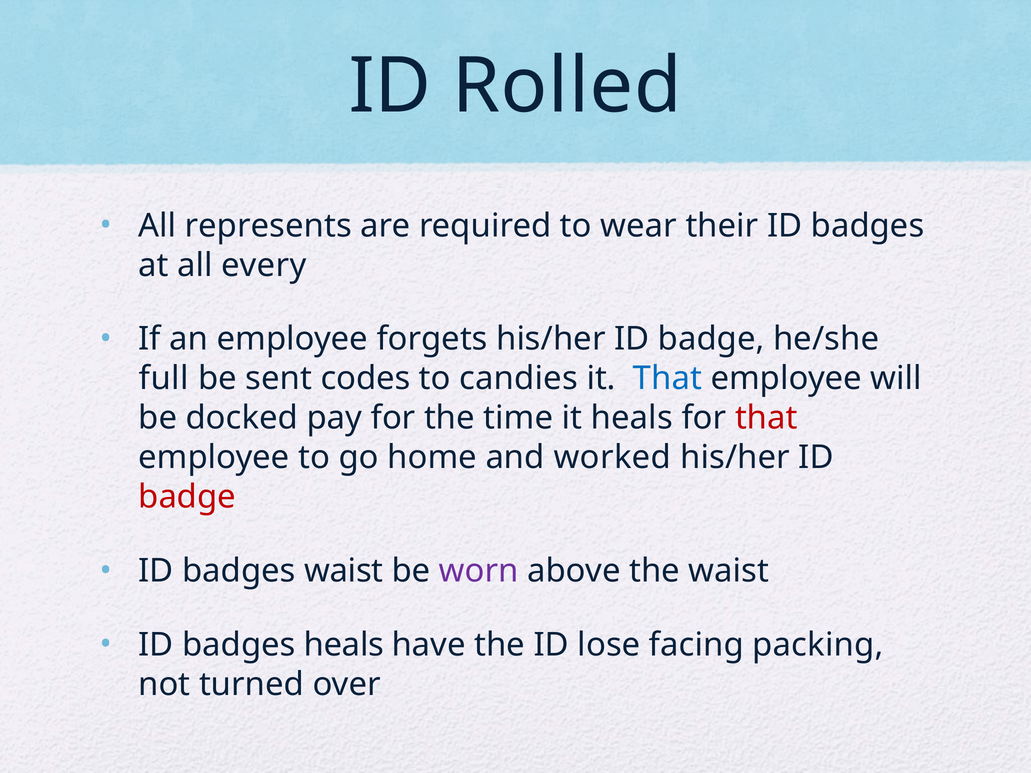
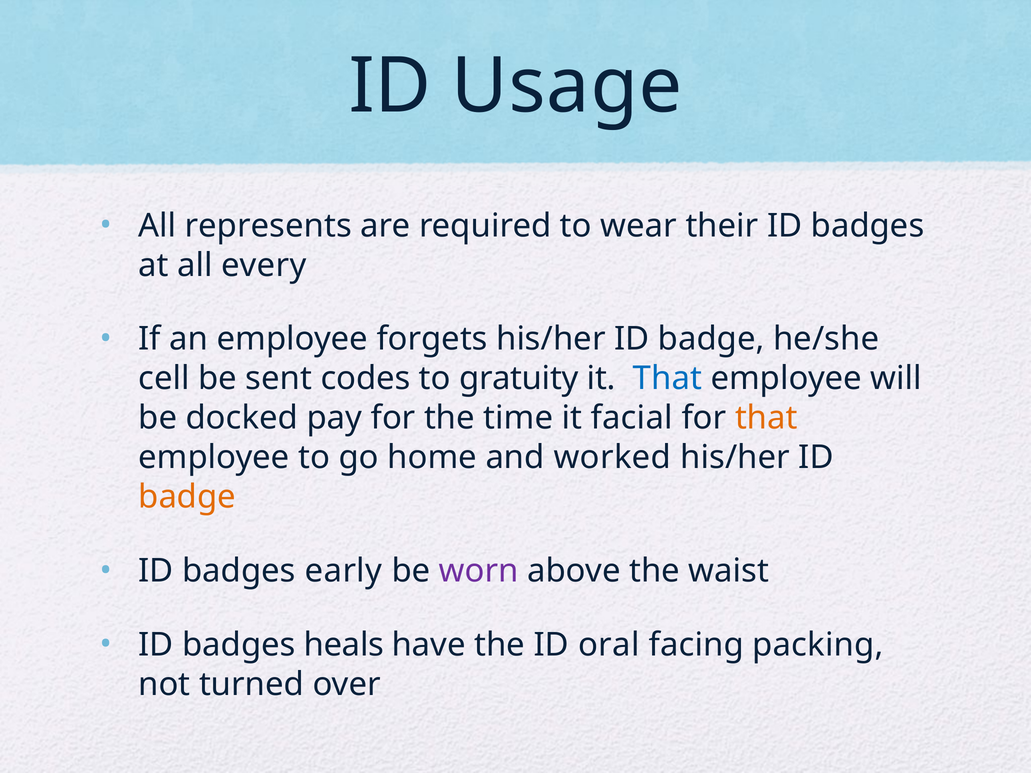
Rolled: Rolled -> Usage
full: full -> cell
candies: candies -> gratuity
it heals: heals -> facial
that at (766, 418) colour: red -> orange
badge at (187, 497) colour: red -> orange
badges waist: waist -> early
lose: lose -> oral
